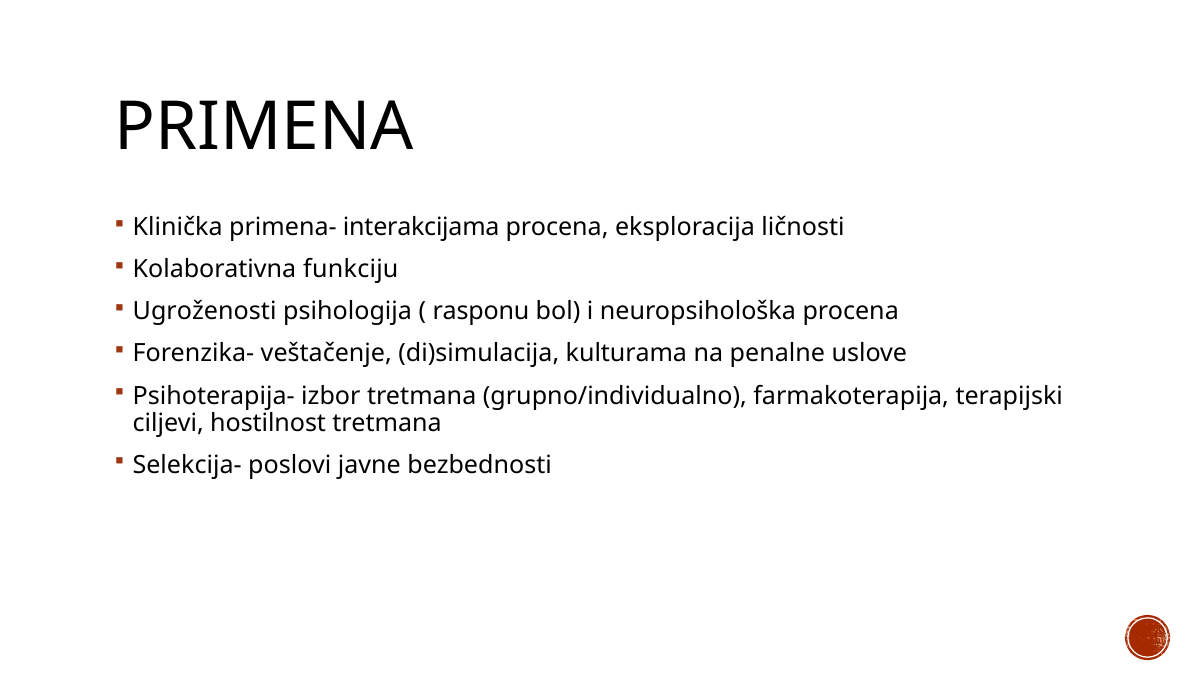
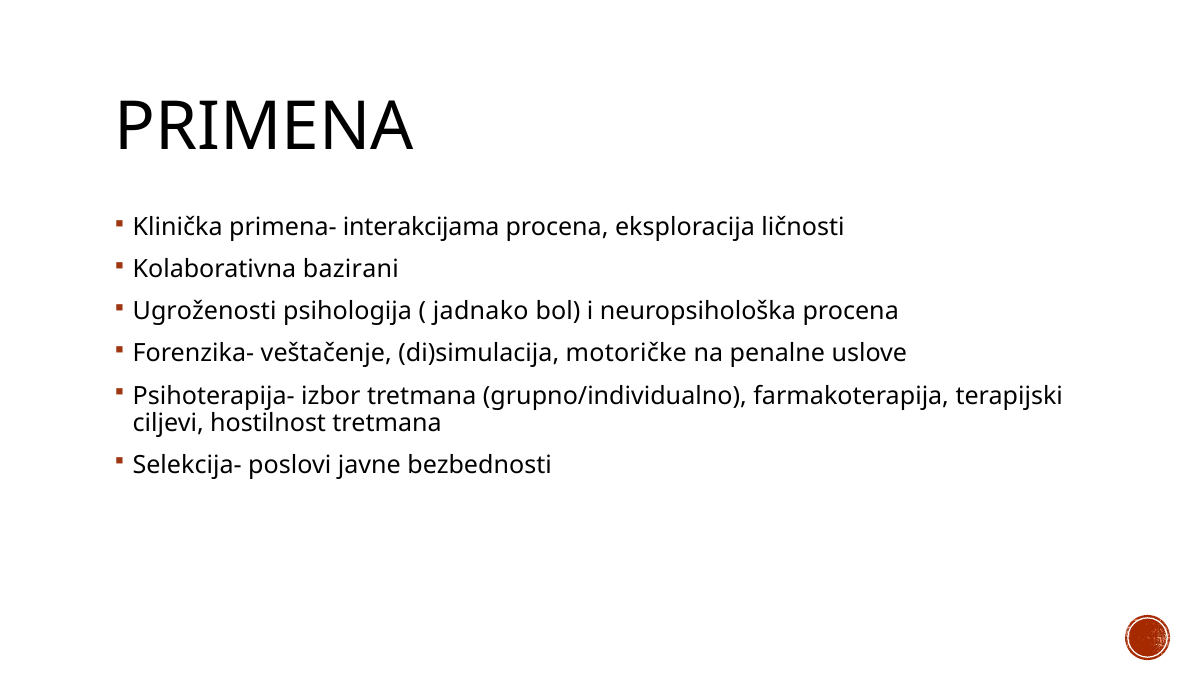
funkciju: funkciju -> bazirani
rasponu: rasponu -> jadnako
kulturama: kulturama -> motoričke
